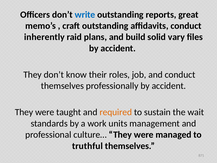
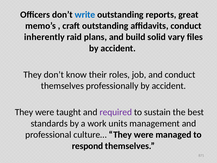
required colour: orange -> purple
wait: wait -> best
truthful: truthful -> respond
